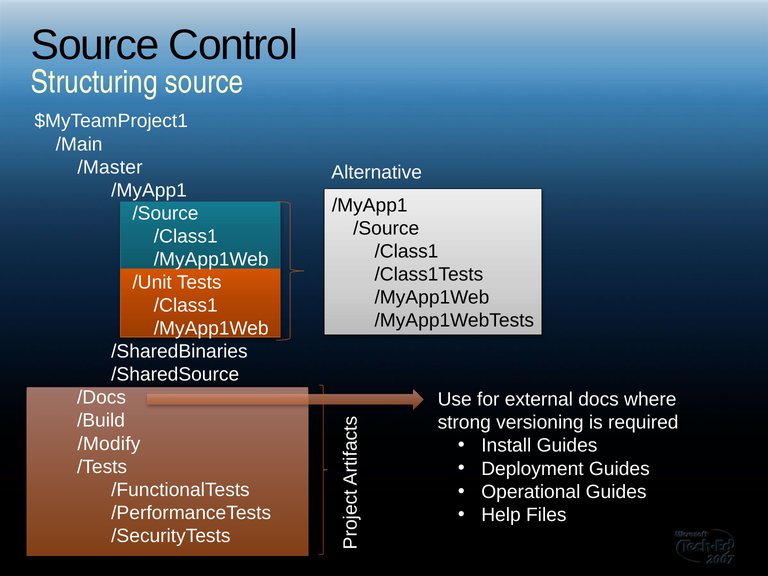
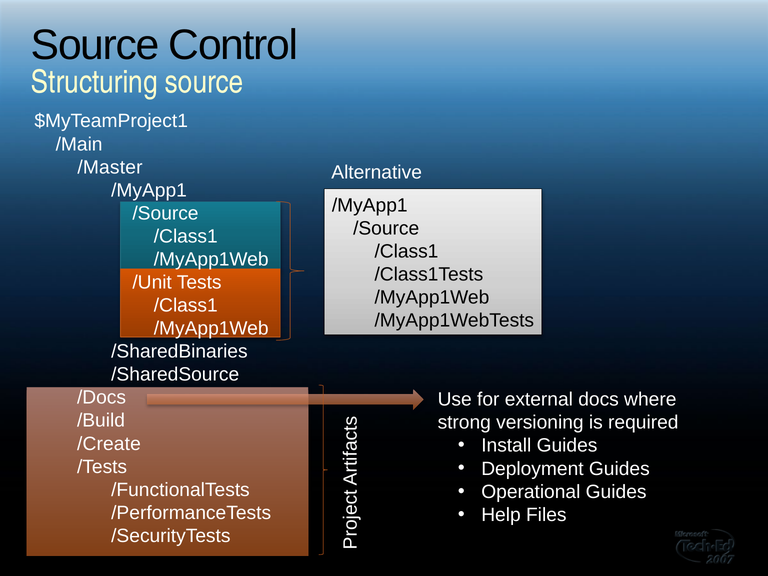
/Modify: /Modify -> /Create
